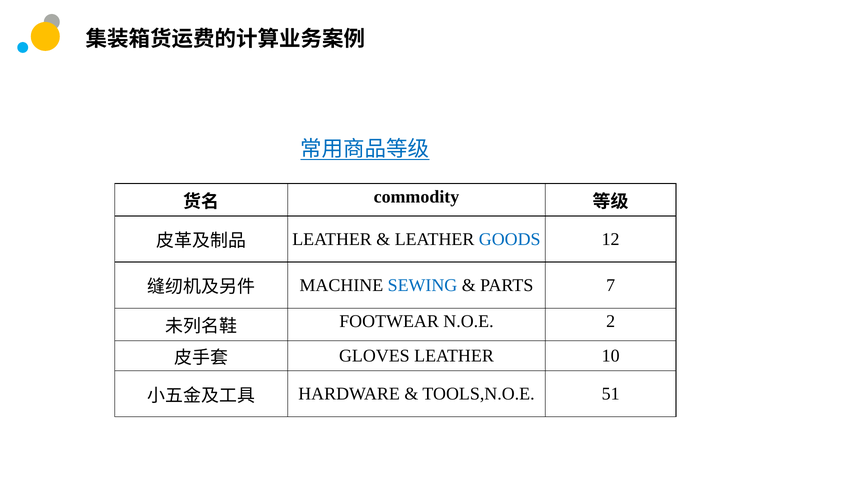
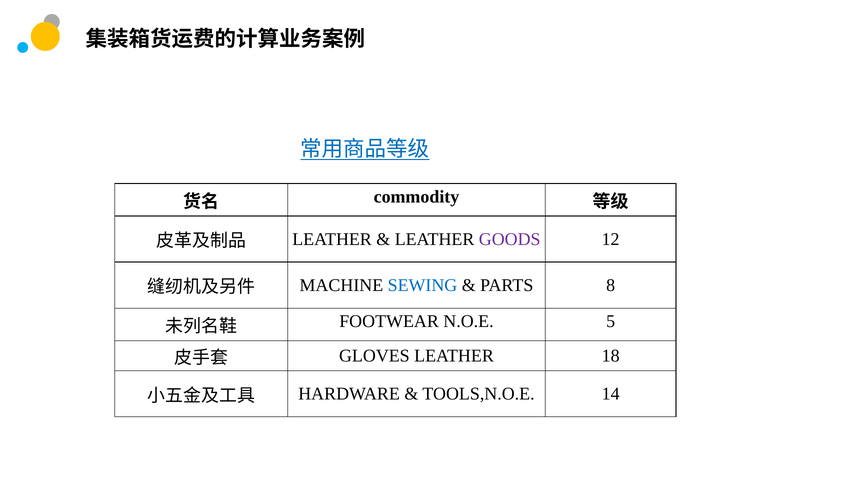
GOODS colour: blue -> purple
7: 7 -> 8
2: 2 -> 5
10: 10 -> 18
51: 51 -> 14
